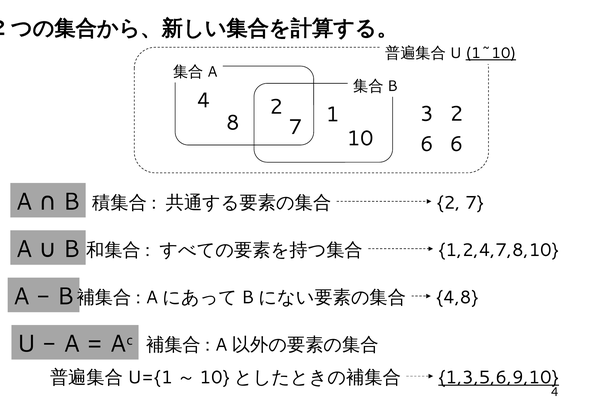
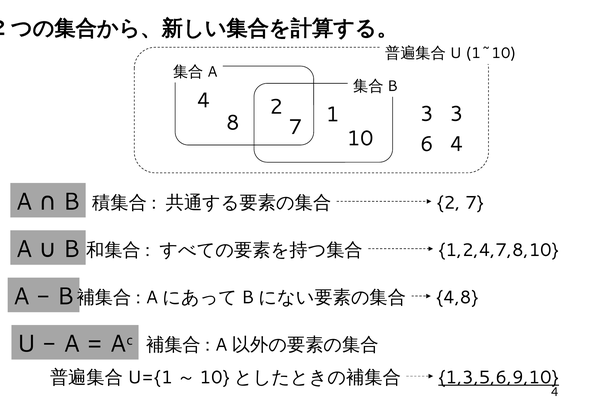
1~10 underline: present -> none
3 2: 2 -> 3
6 6: 6 -> 4
